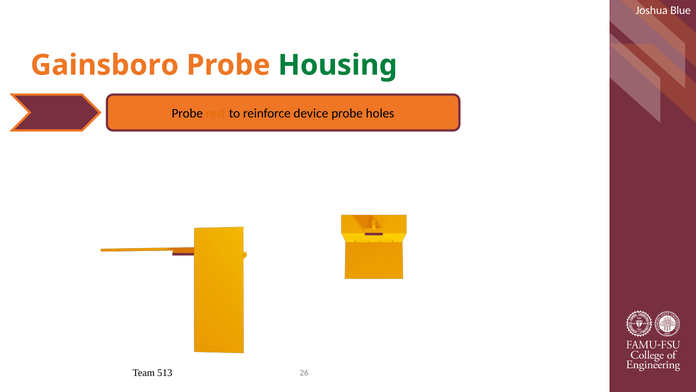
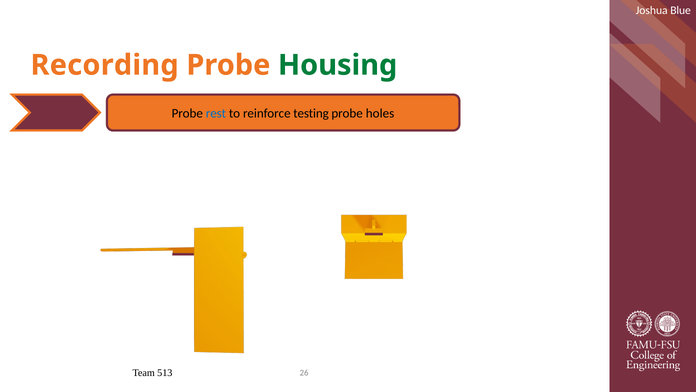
Gainsboro: Gainsboro -> Recording
rest colour: orange -> blue
device: device -> testing
